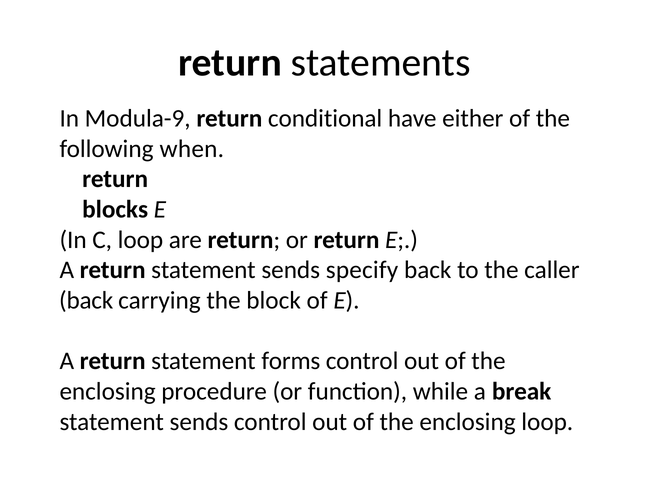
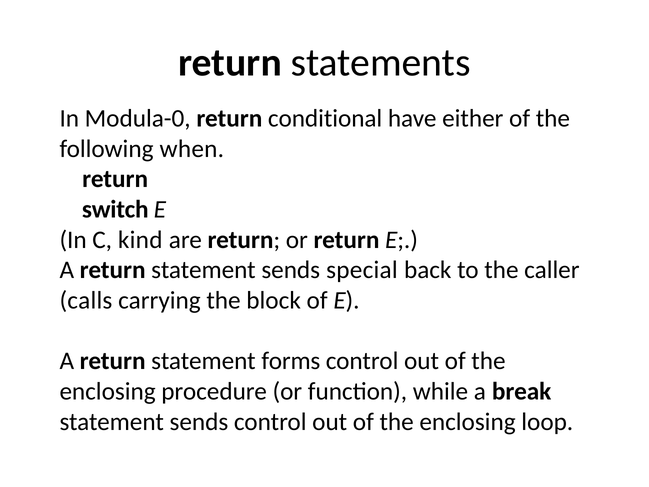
Modula-9: Modula-9 -> Modula-0
blocks: blocks -> switch
C loop: loop -> kind
specify: specify -> special
back at (86, 300): back -> calls
